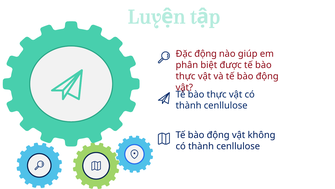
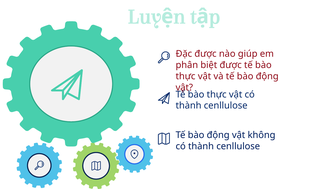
Đặc động: động -> được
